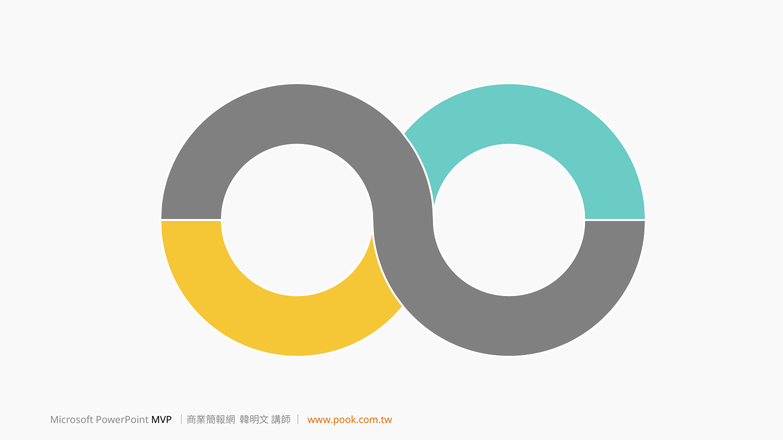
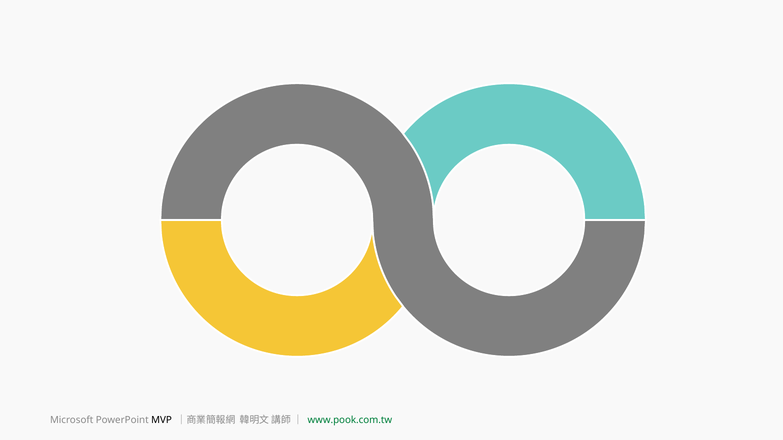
www.pook.com.tw colour: orange -> green
